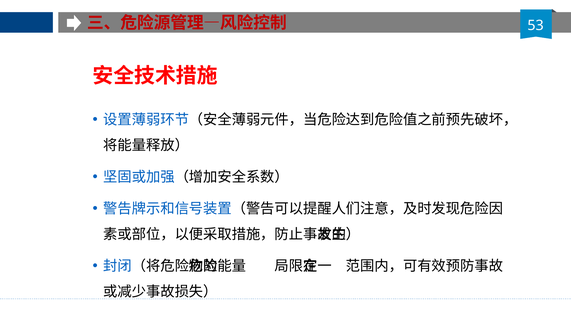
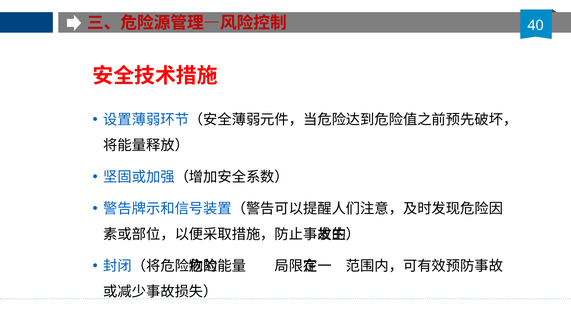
53: 53 -> 40
